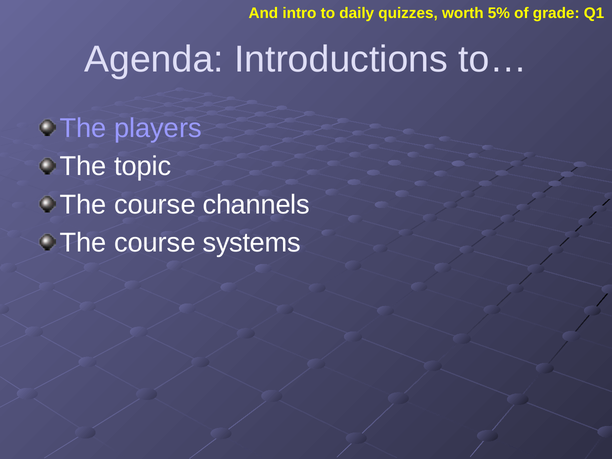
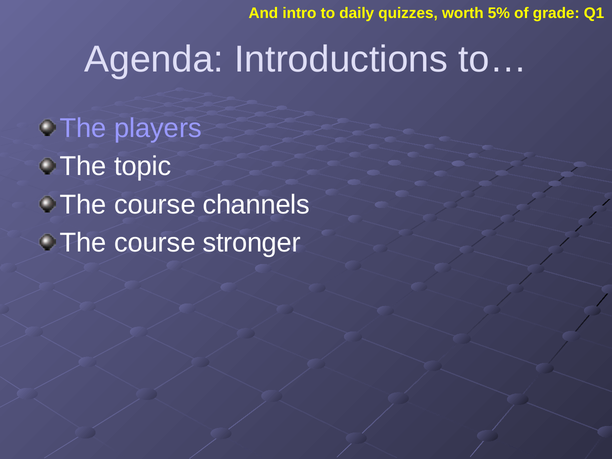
systems: systems -> stronger
